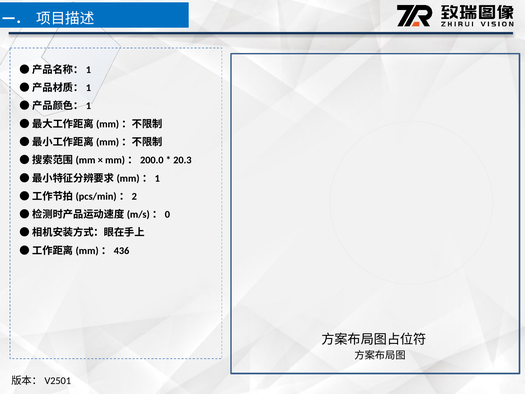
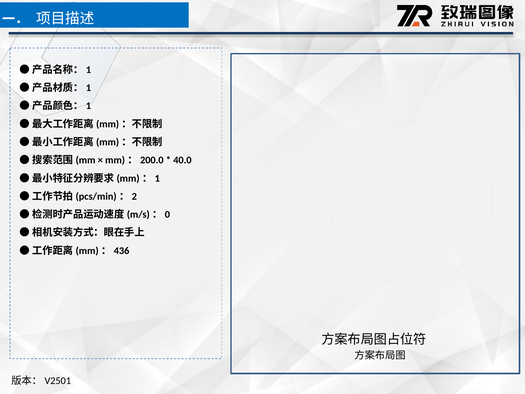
20.3: 20.3 -> 40.0
